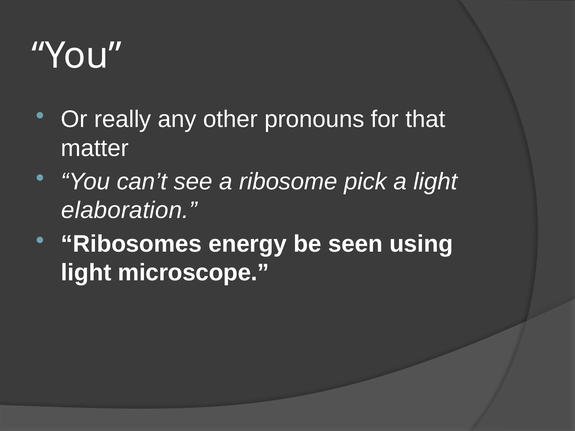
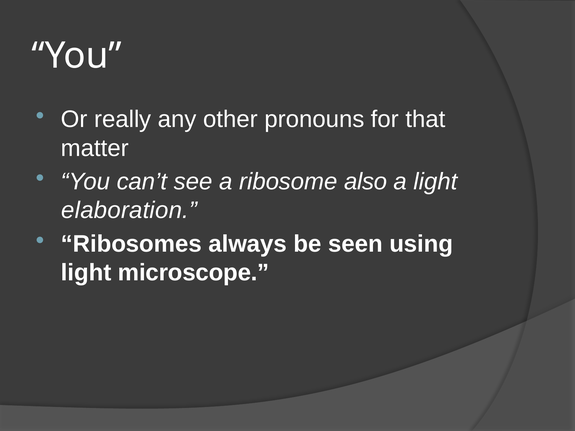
pick: pick -> also
energy: energy -> always
